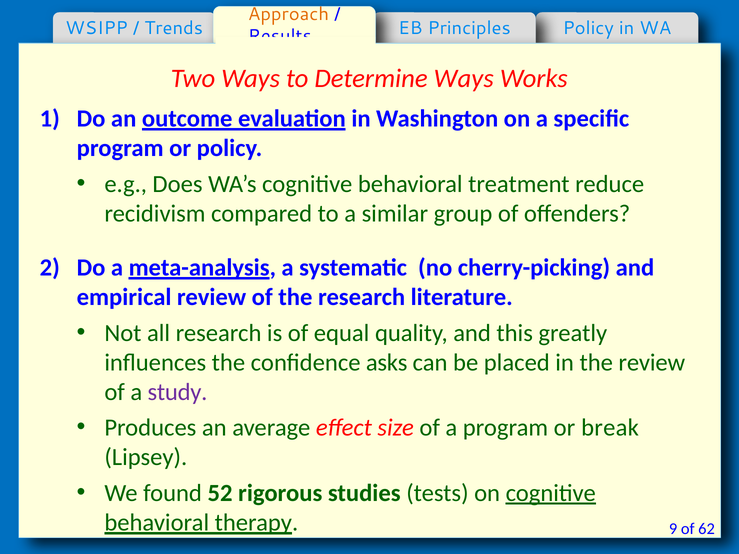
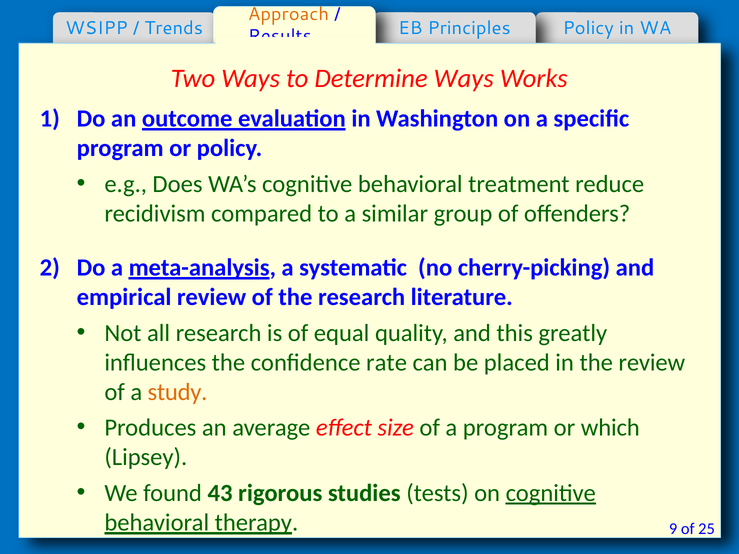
asks: asks -> rate
study colour: purple -> orange
break: break -> which
52: 52 -> 43
62: 62 -> 25
